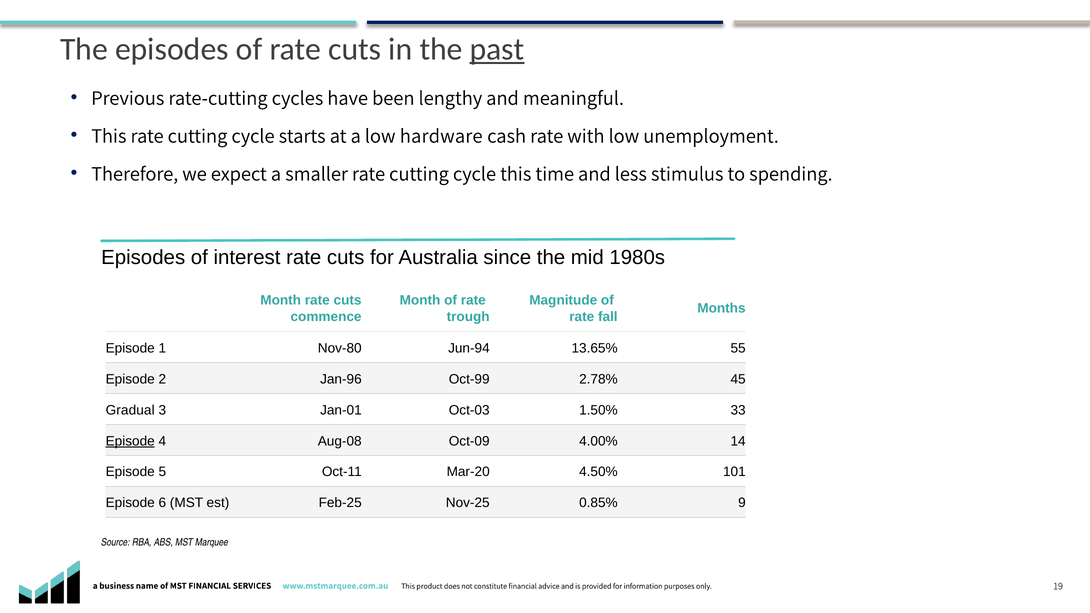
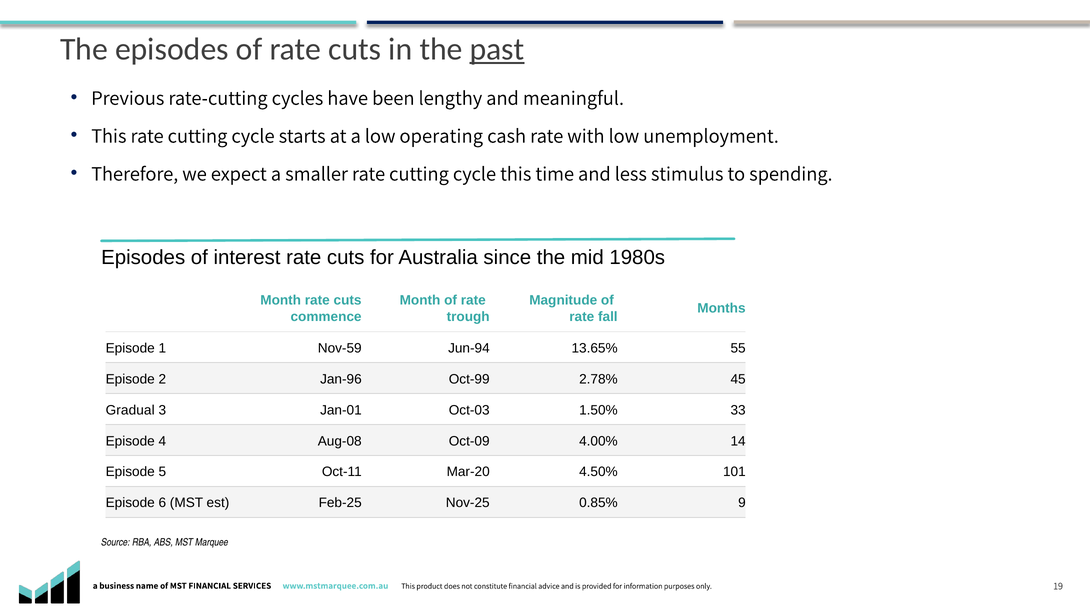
hardware: hardware -> operating
Nov-80: Nov-80 -> Nov-59
Episode at (130, 441) underline: present -> none
